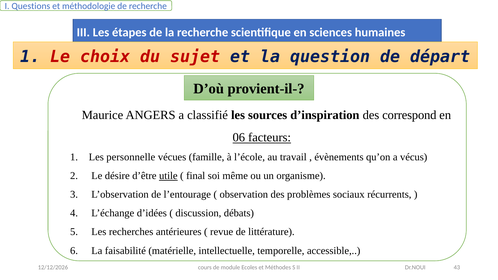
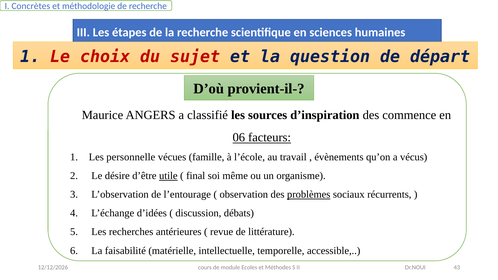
Questions: Questions -> Concrètes
correspond: correspond -> commence
problèmes underline: none -> present
